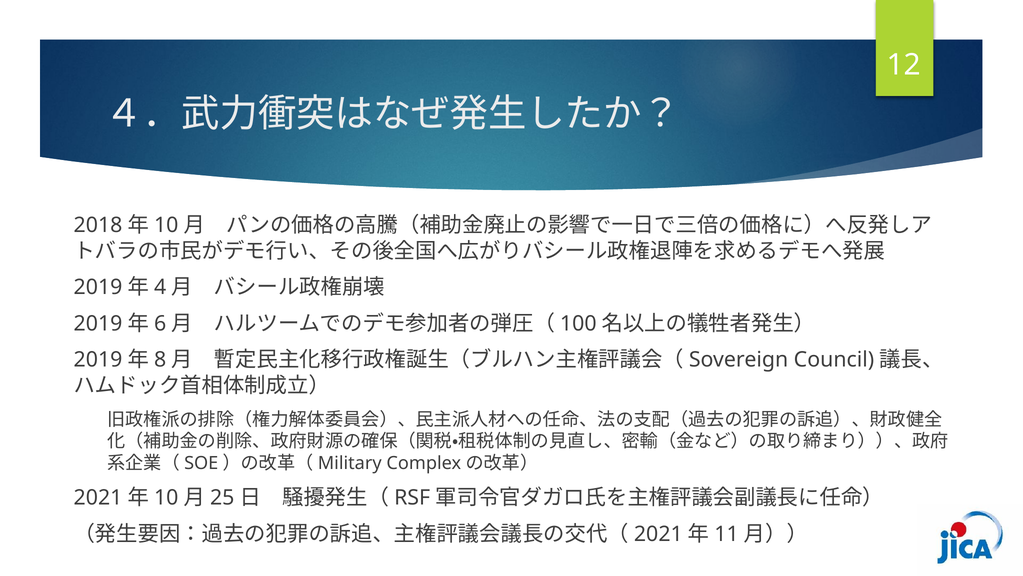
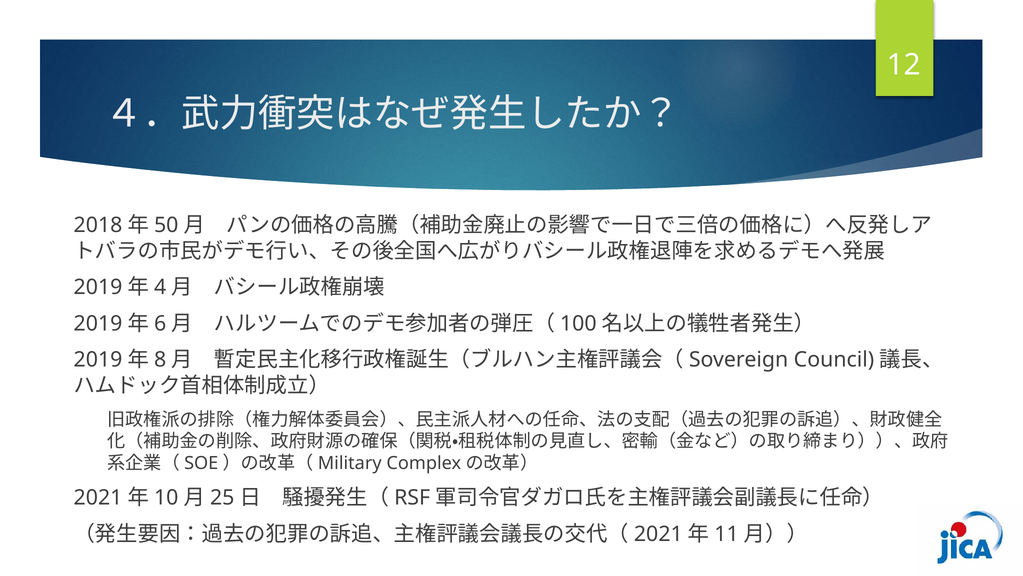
10 at (166, 225): 10 -> 50
